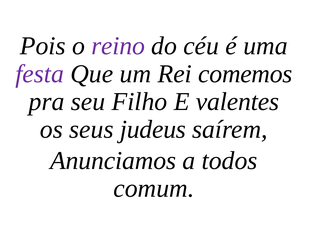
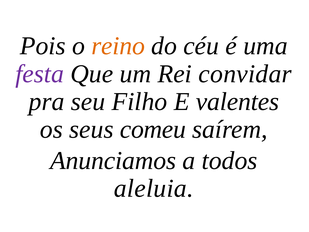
reino colour: purple -> orange
comemos: comemos -> convidar
judeus: judeus -> comeu
comum: comum -> aleluia
